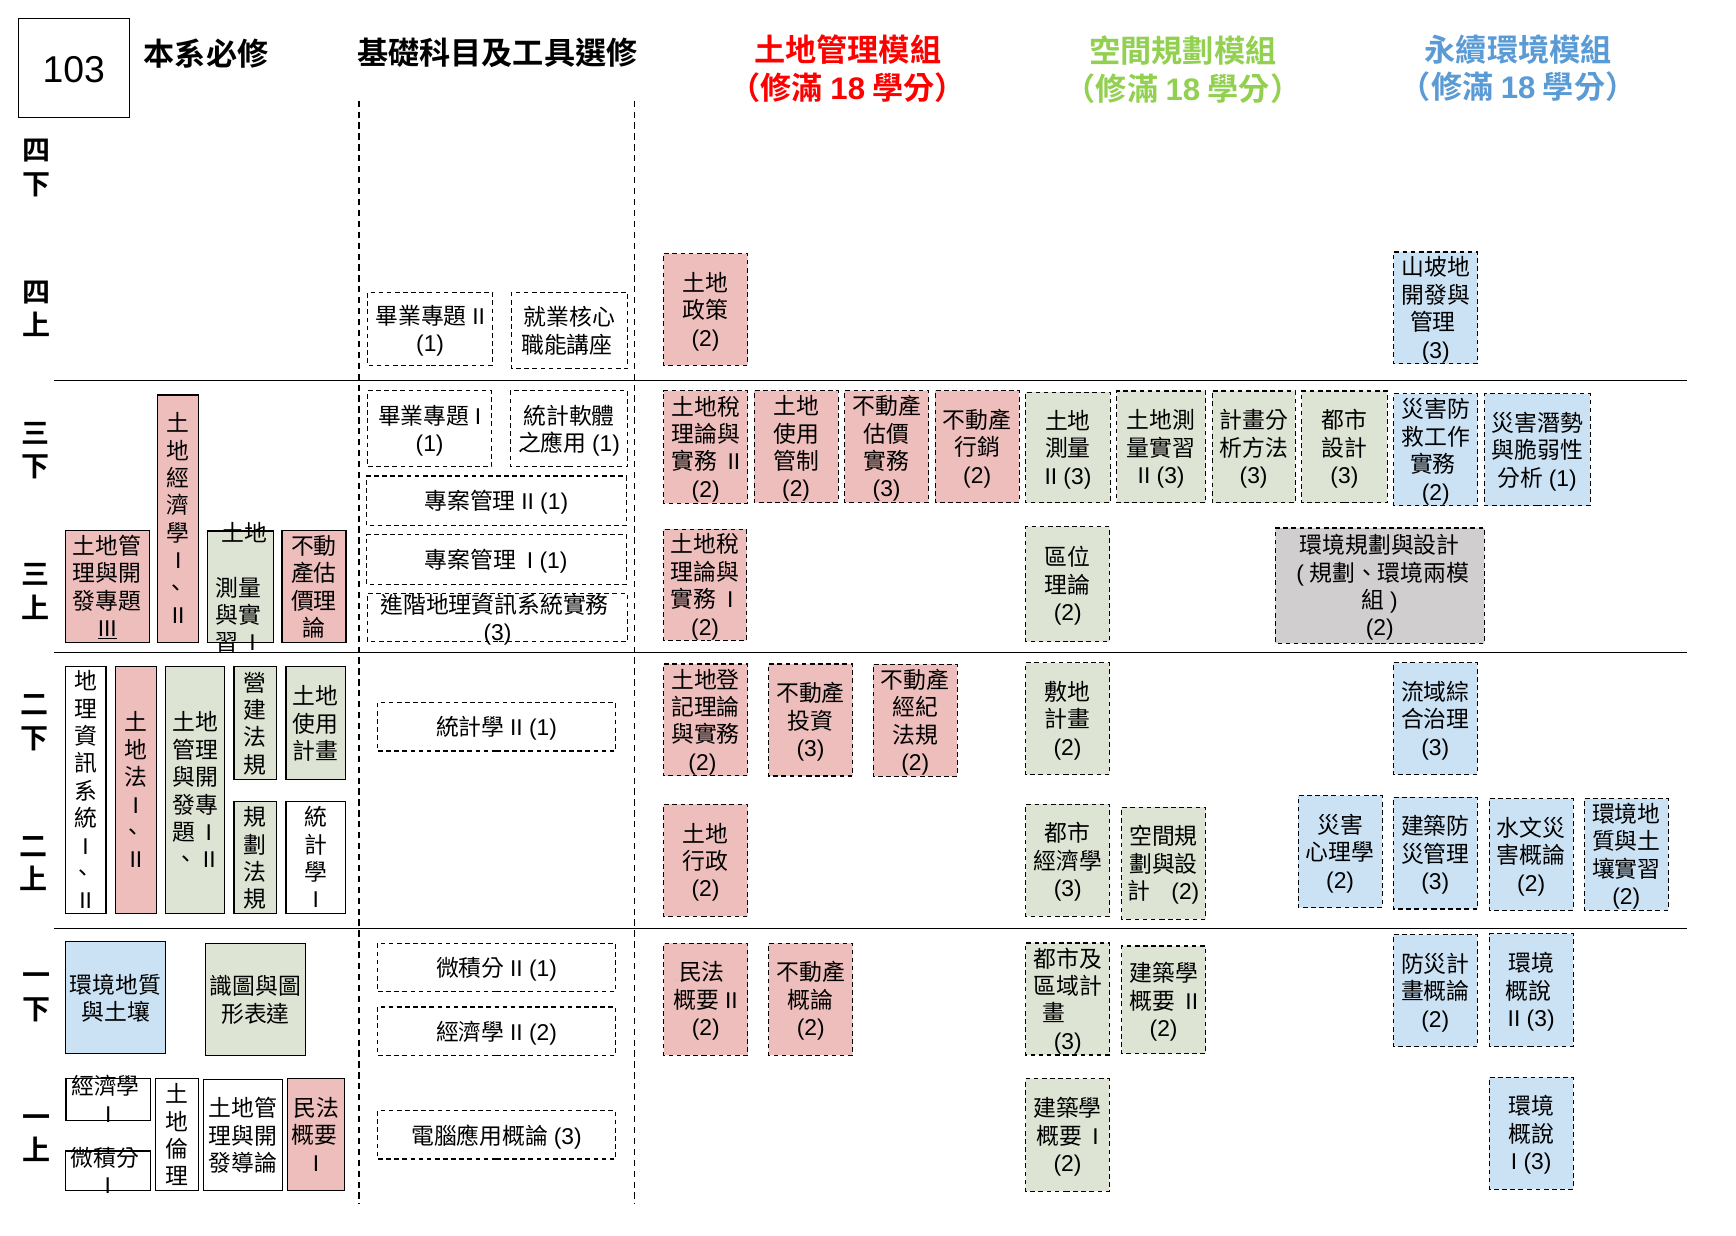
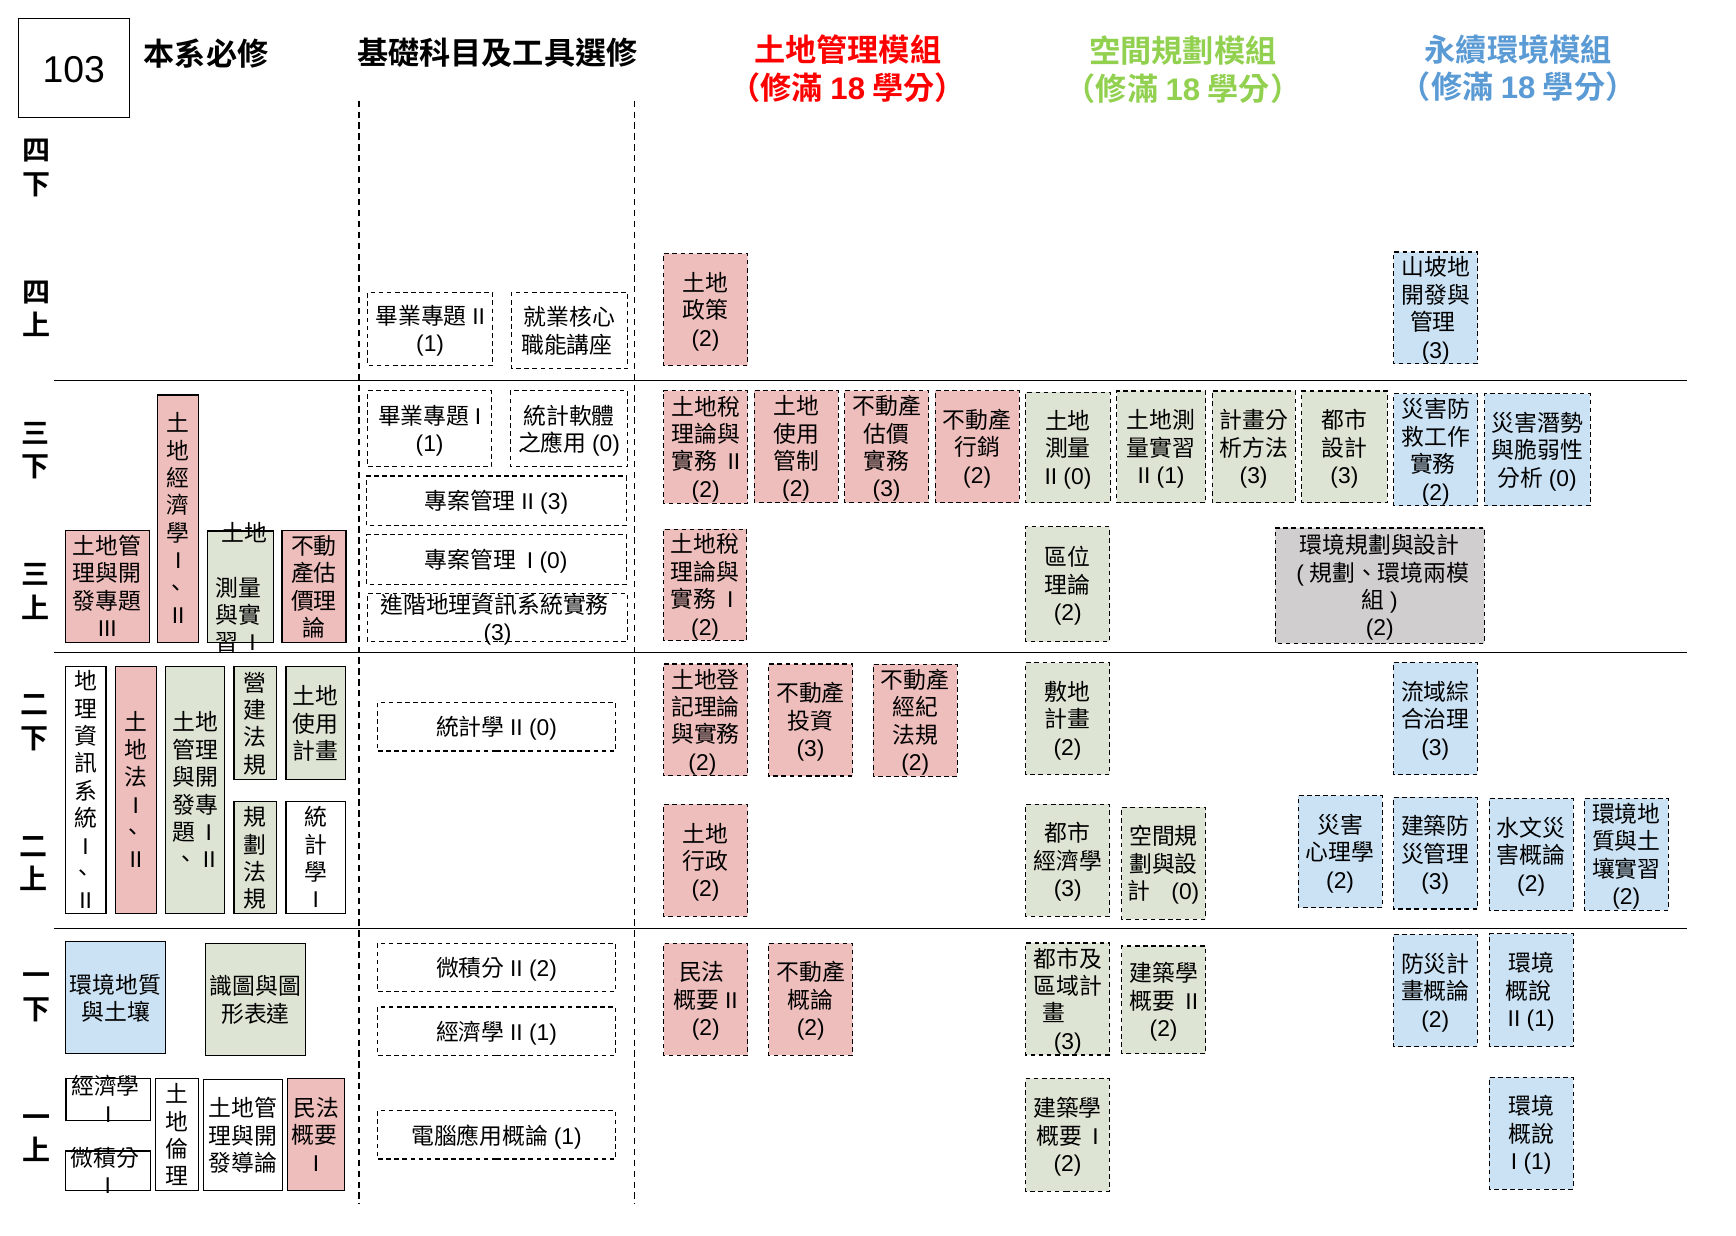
1 at (606, 444): 1 -> 0
3 at (1171, 476): 3 -> 1
3 at (1077, 476): 3 -> 0
1 at (1563, 479): 1 -> 0
1 at (554, 502): 1 -> 3
1 at (554, 561): 1 -> 0
III underline: present -> none
1 at (543, 728): 1 -> 0
2 at (1185, 892): 2 -> 0
1 at (543, 969): 1 -> 2
3 at (1541, 1019): 3 -> 1
2 at (543, 1033): 2 -> 1
3 at (568, 1136): 3 -> 1
3 at (1538, 1162): 3 -> 1
